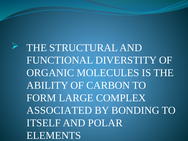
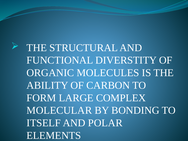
ASSOCIATED: ASSOCIATED -> MOLECULAR
